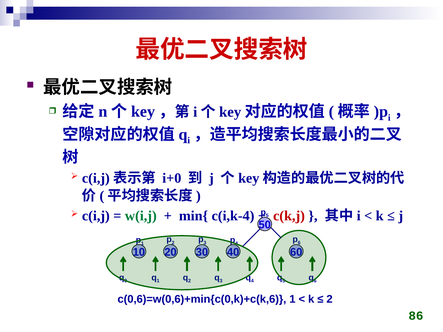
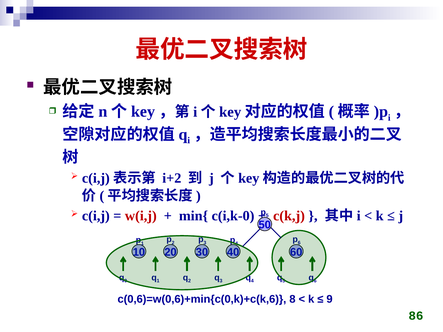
i+0: i+0 -> i+2
w(i,j colour: green -> red
c(i,k-4: c(i,k-4 -> c(i,k-0
c(0,6)=w(0,6)+min{c(0,k)+c(k,6 1: 1 -> 8
2 at (330, 300): 2 -> 9
